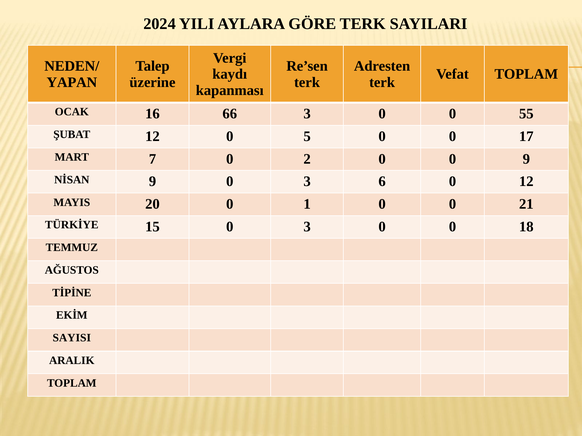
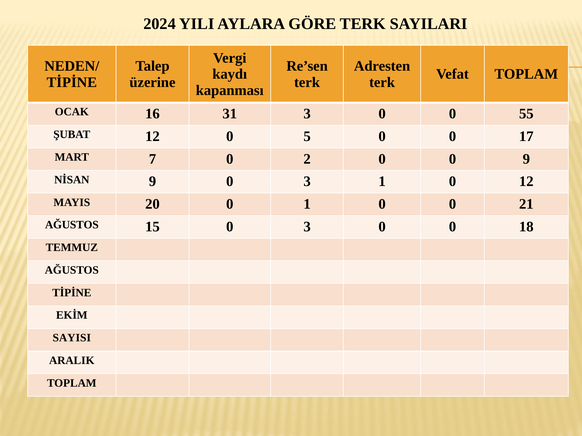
YAPAN at (72, 82): YAPAN -> TİPİNE
66: 66 -> 31
3 6: 6 -> 1
TÜRKİYE at (72, 225): TÜRKİYE -> AĞUSTOS
